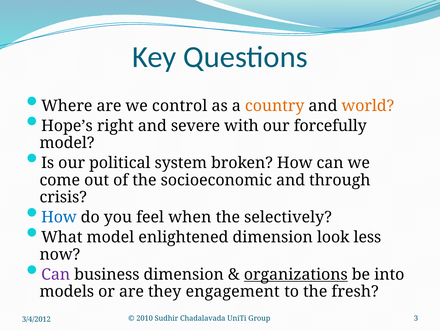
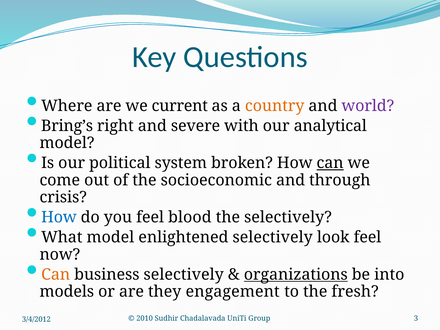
control: control -> current
world colour: orange -> purple
Hope’s: Hope’s -> Bring’s
forcefully: forcefully -> analytical
can at (330, 163) underline: none -> present
when: when -> blood
enlightened dimension: dimension -> selectively
look less: less -> feel
Can at (56, 274) colour: purple -> orange
business dimension: dimension -> selectively
